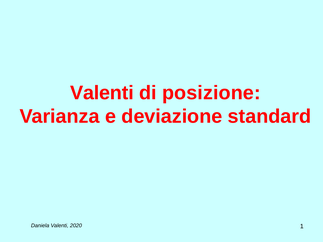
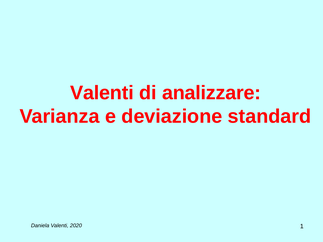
posizione: posizione -> analizzare
